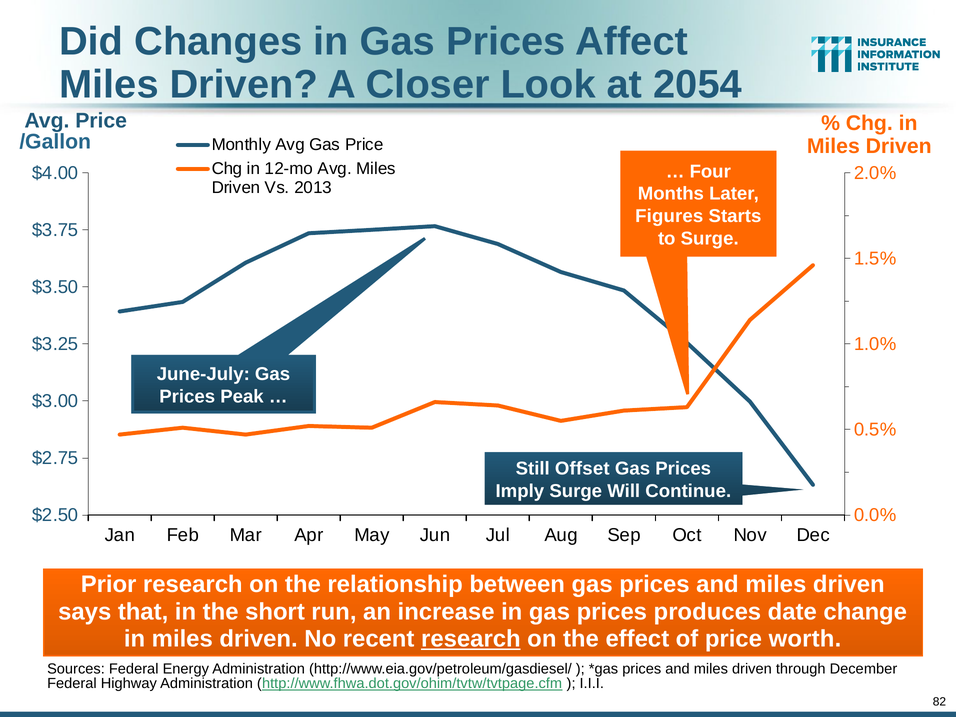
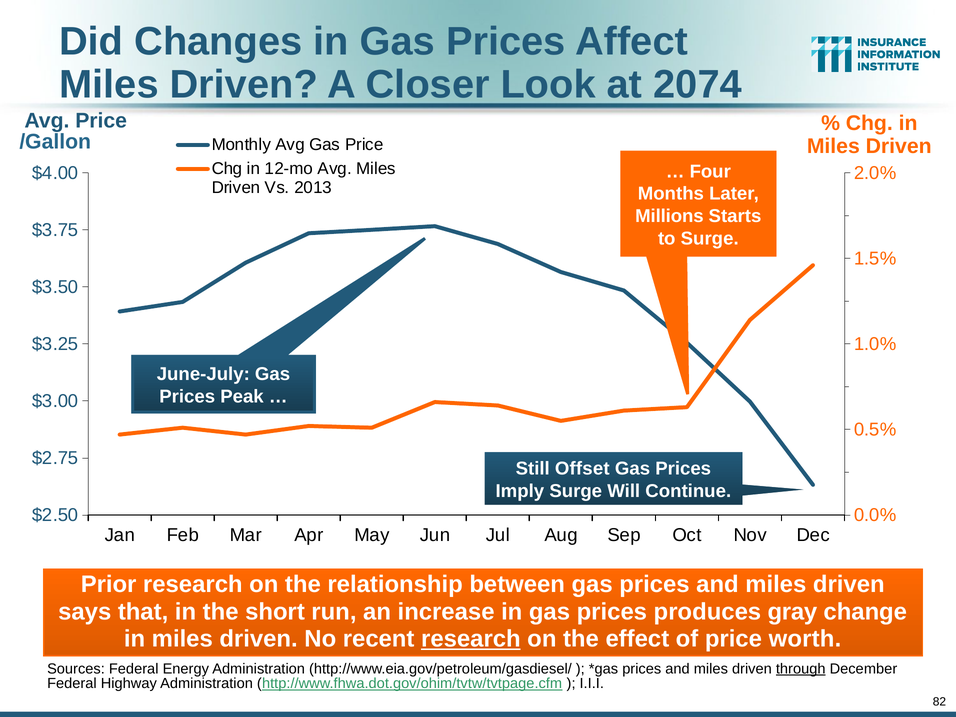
2054: 2054 -> 2074
Figures: Figures -> Millions
date: date -> gray
through underline: none -> present
